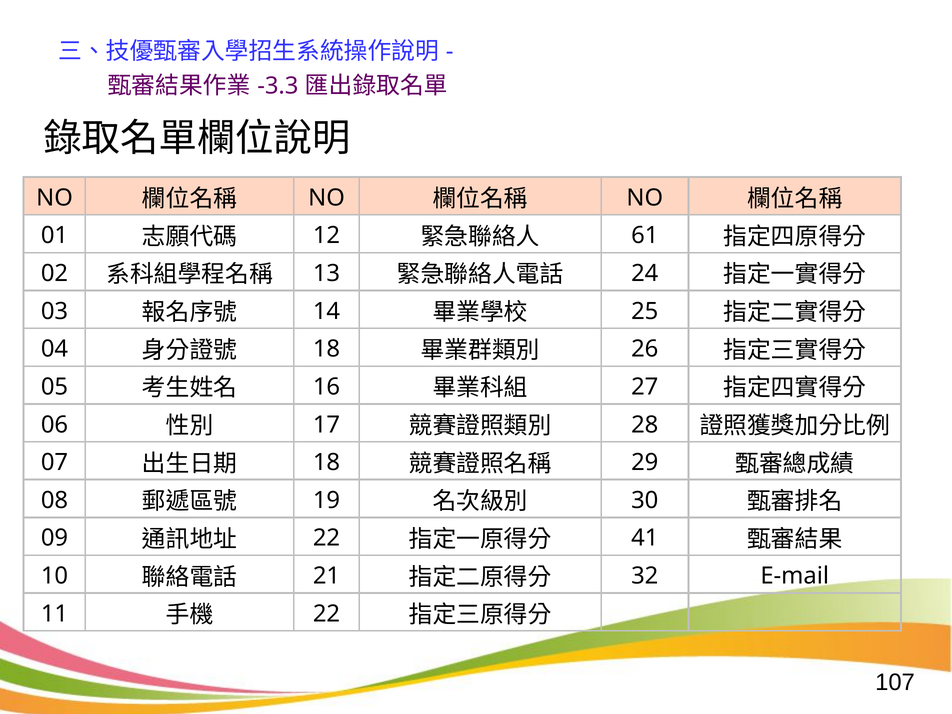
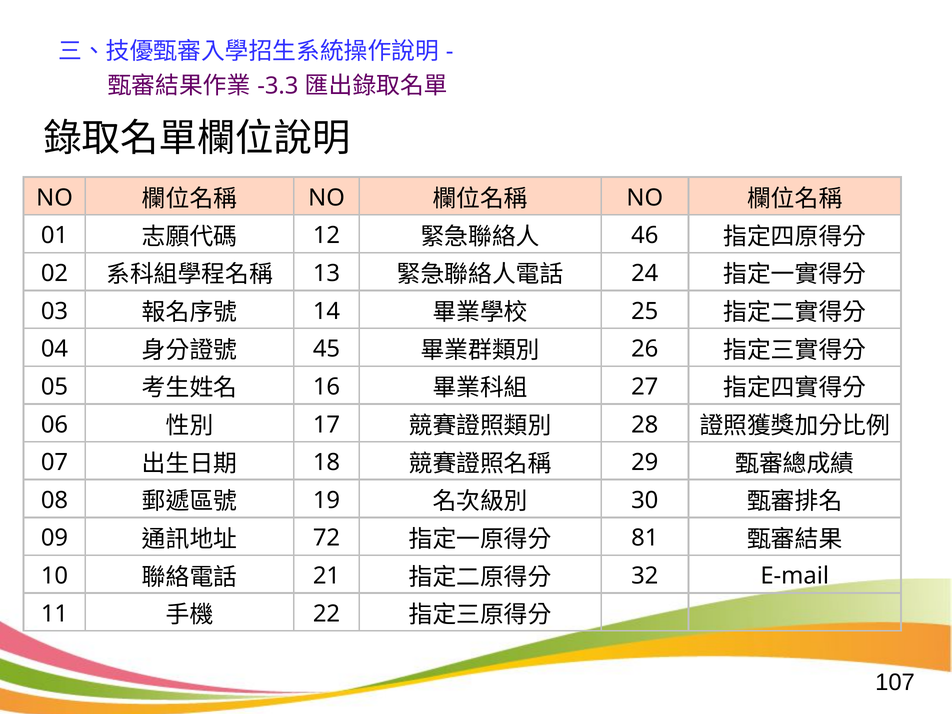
61: 61 -> 46
18 at (327, 349): 18 -> 45
22 at (327, 538): 22 -> 72
41: 41 -> 81
